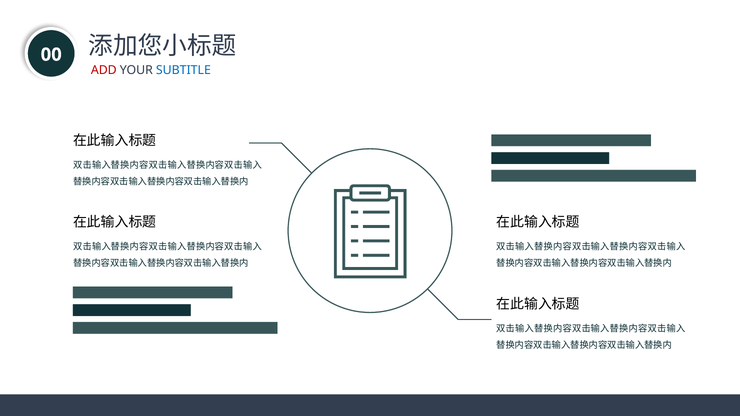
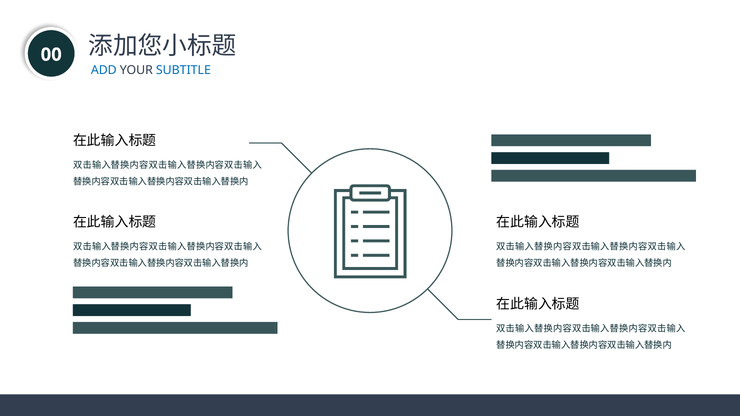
ADD colour: red -> blue
